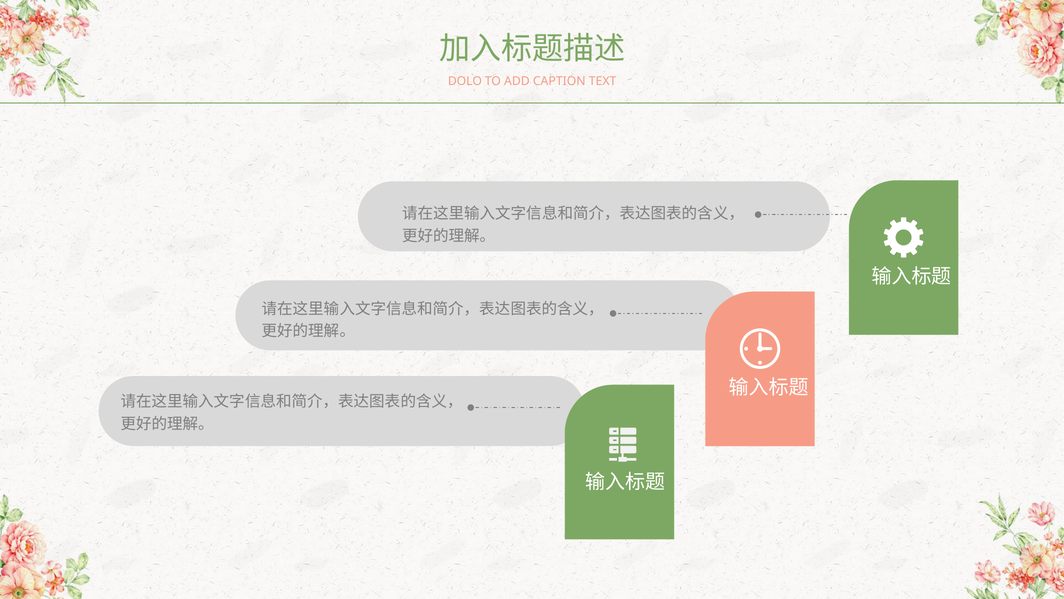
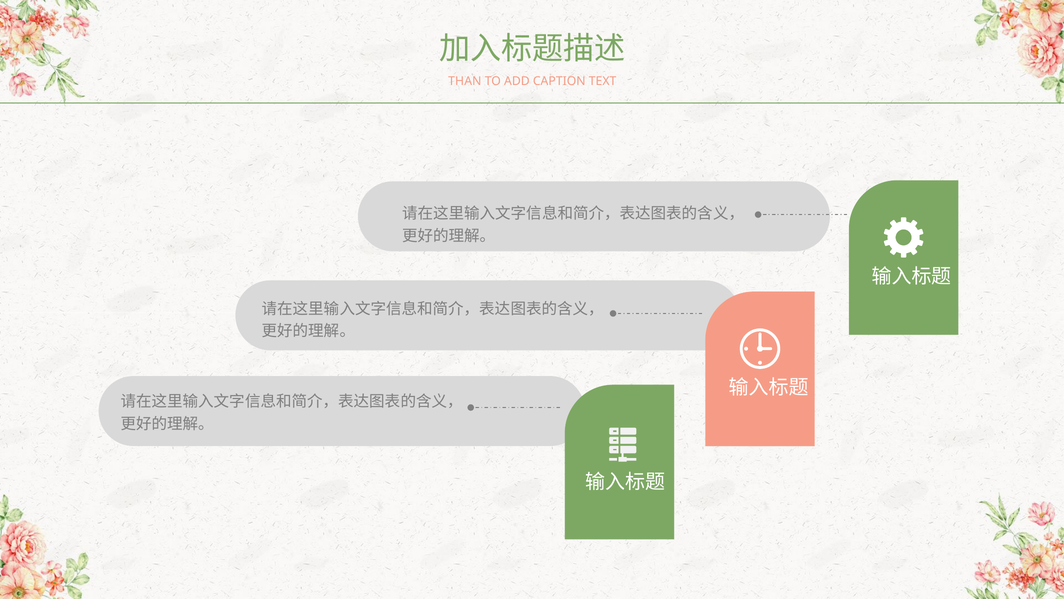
DOLO: DOLO -> THAN
